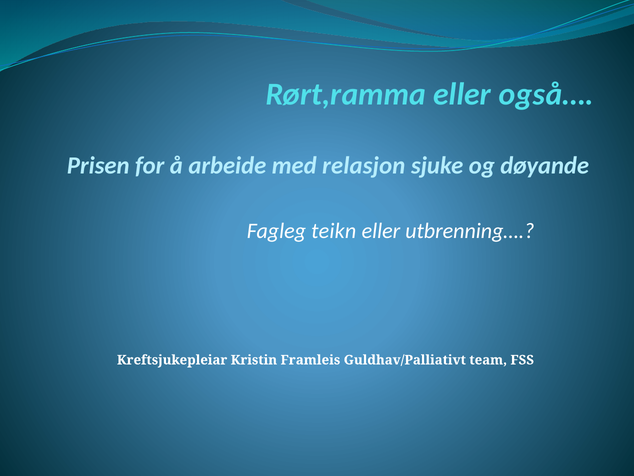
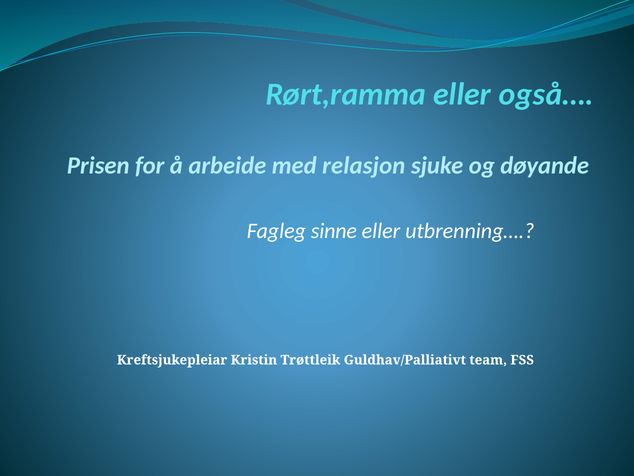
teikn: teikn -> sinne
Framleis: Framleis -> Trøttleik
